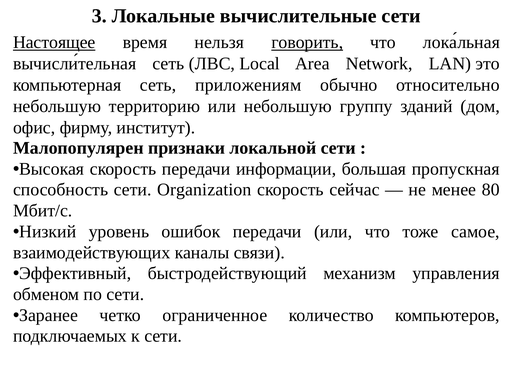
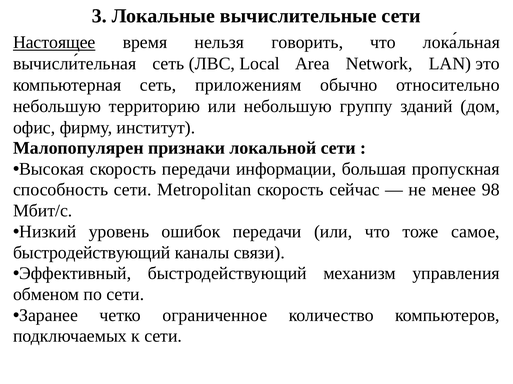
говорить underline: present -> none
Organization: Organization -> Metropolitan
80: 80 -> 98
взаимодействующих at (92, 253): взаимодействующих -> быстродействующий
